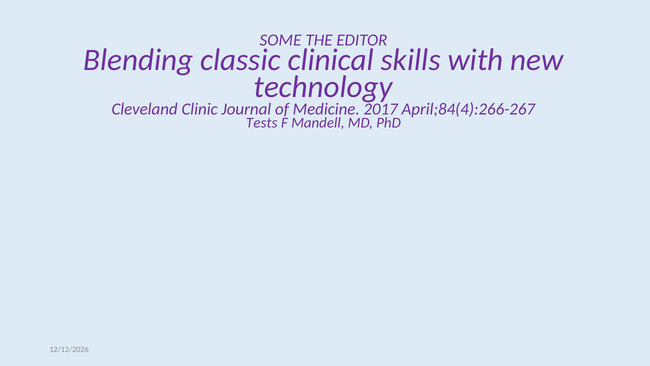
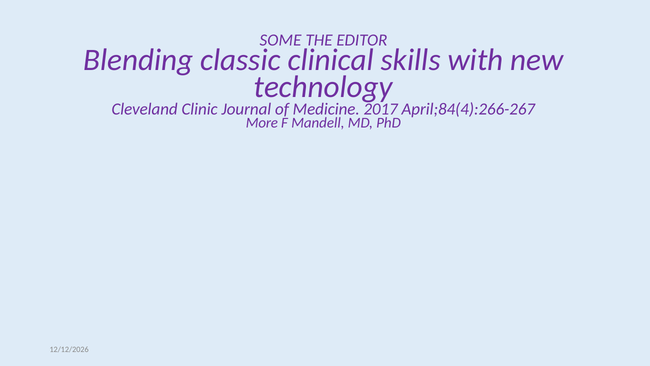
Tests: Tests -> More
